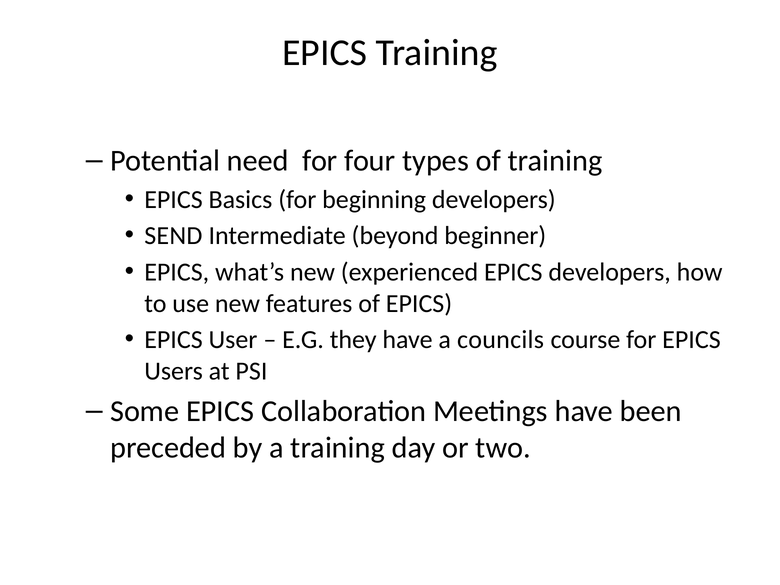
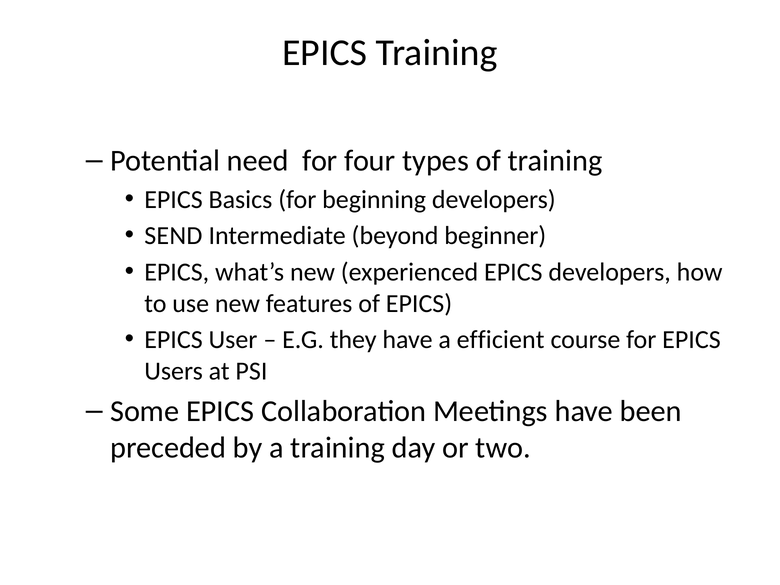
councils: councils -> efficient
